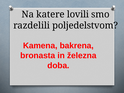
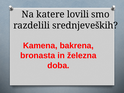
poljedelstvom: poljedelstvom -> srednjeveških
